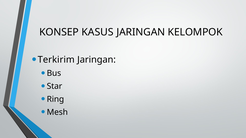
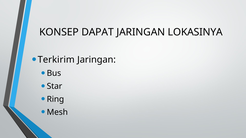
KASUS: KASUS -> DAPAT
KELOMPOK: KELOMPOK -> LOKASINYA
